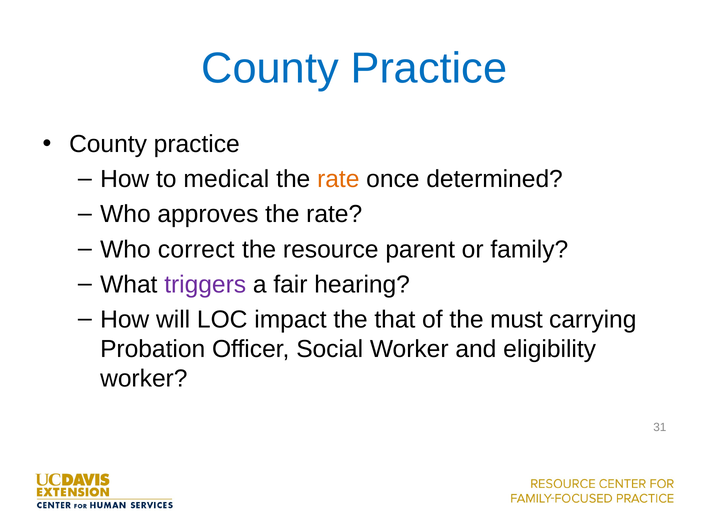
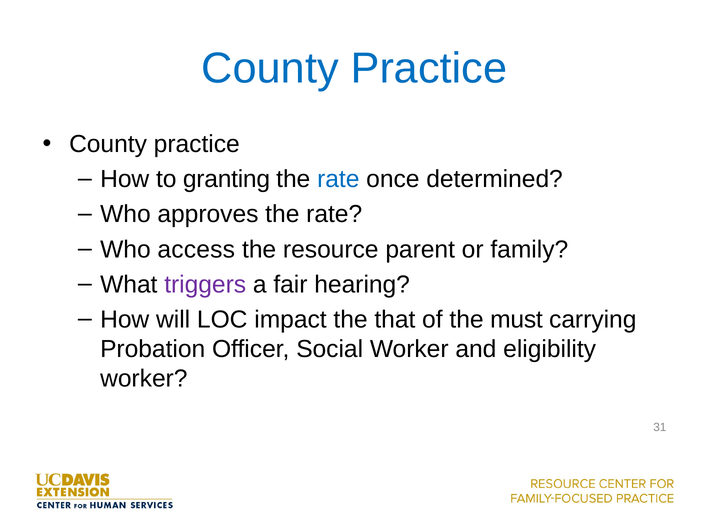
medical: medical -> granting
rate at (338, 179) colour: orange -> blue
correct: correct -> access
